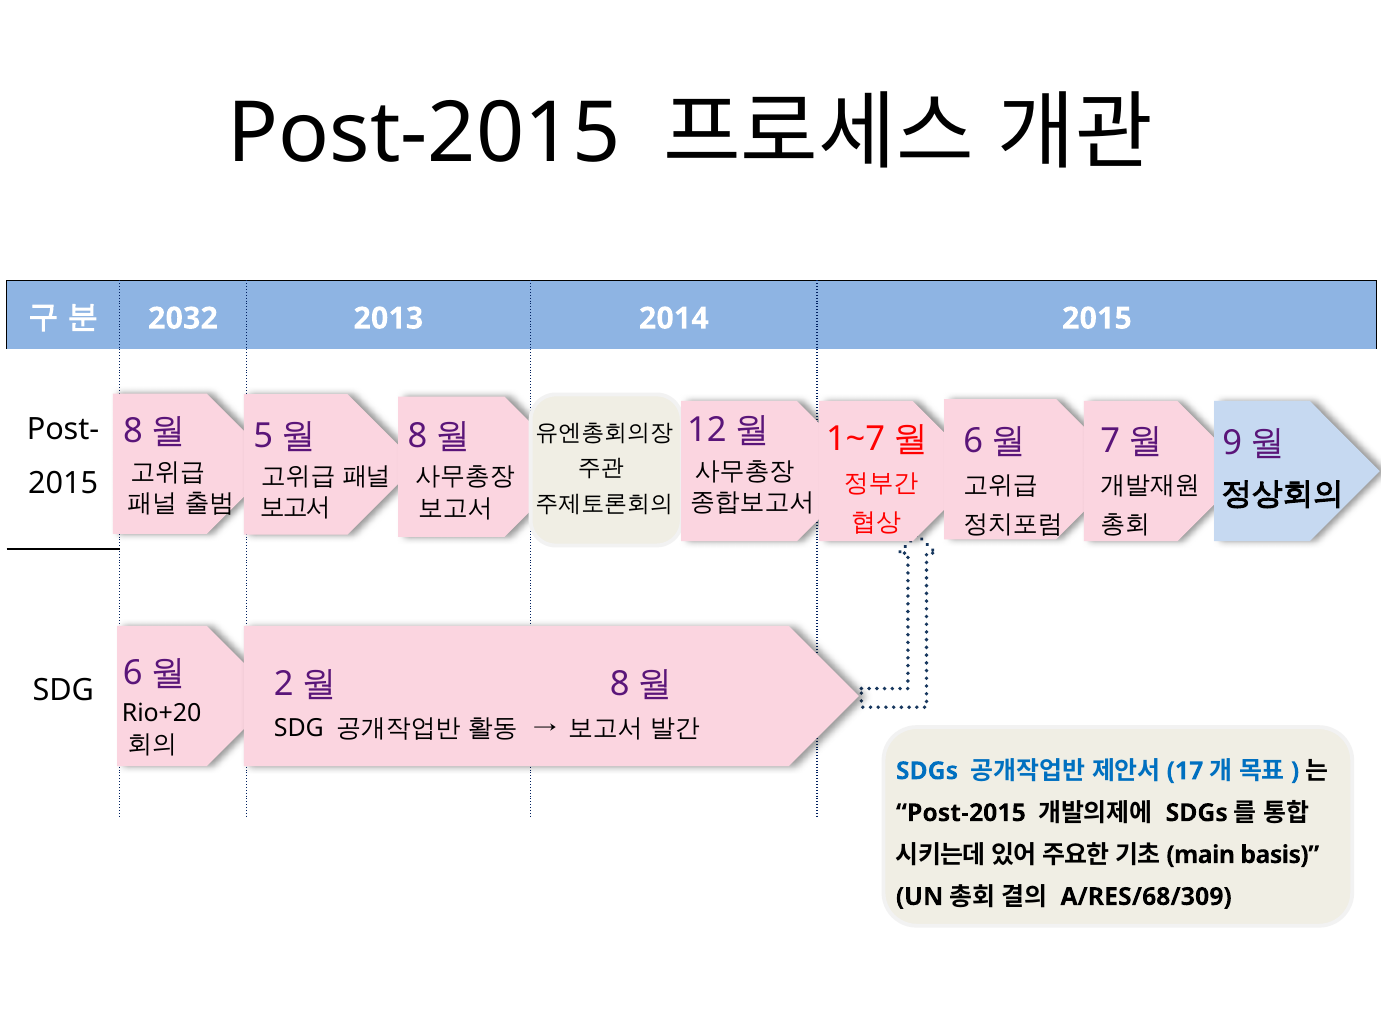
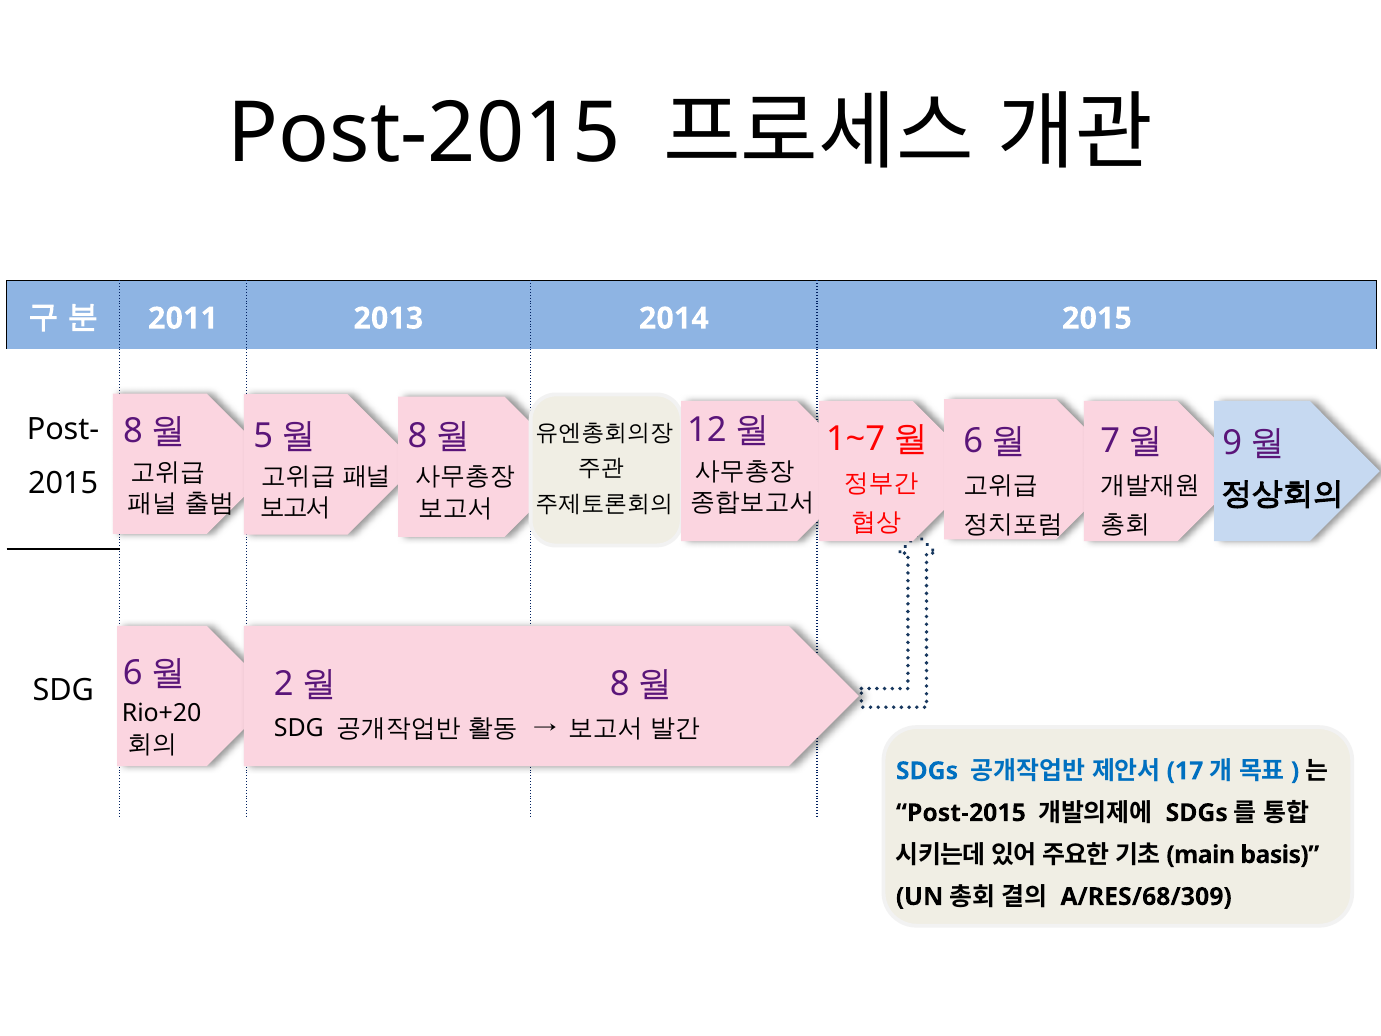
2032: 2032 -> 2011
